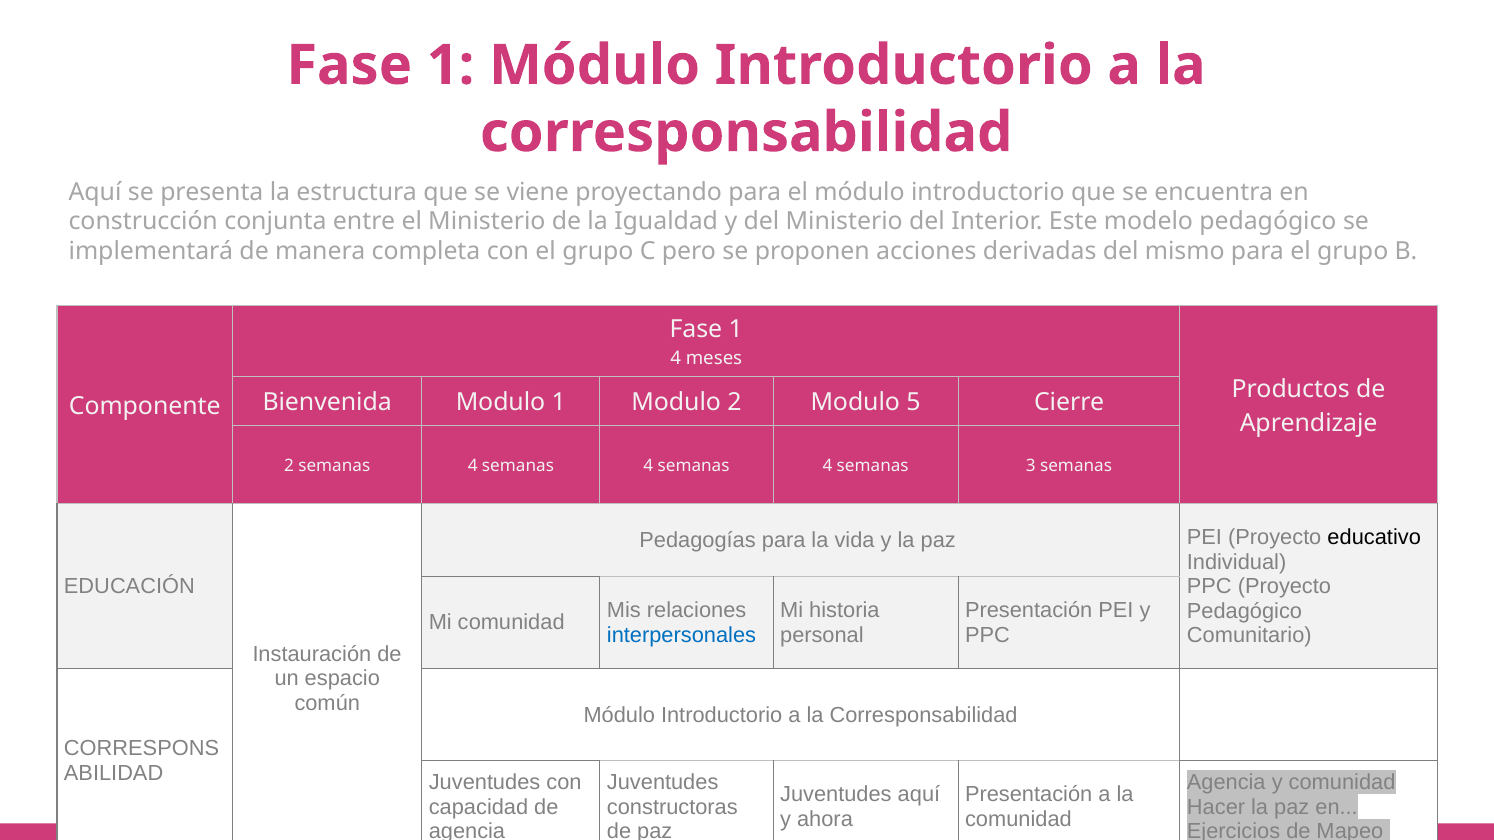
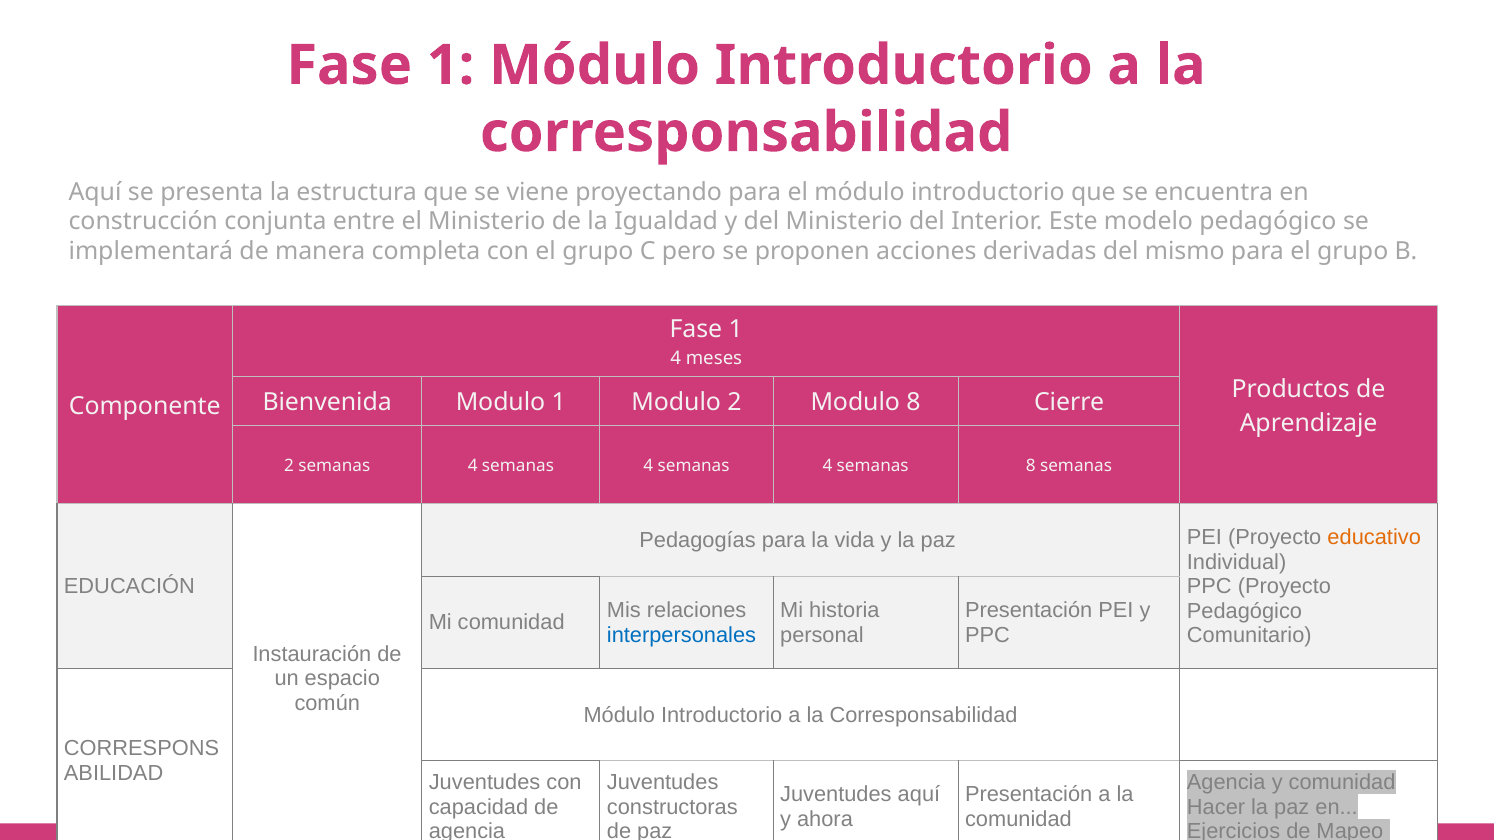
Modulo 5: 5 -> 8
semanas 3: 3 -> 8
educativo colour: black -> orange
